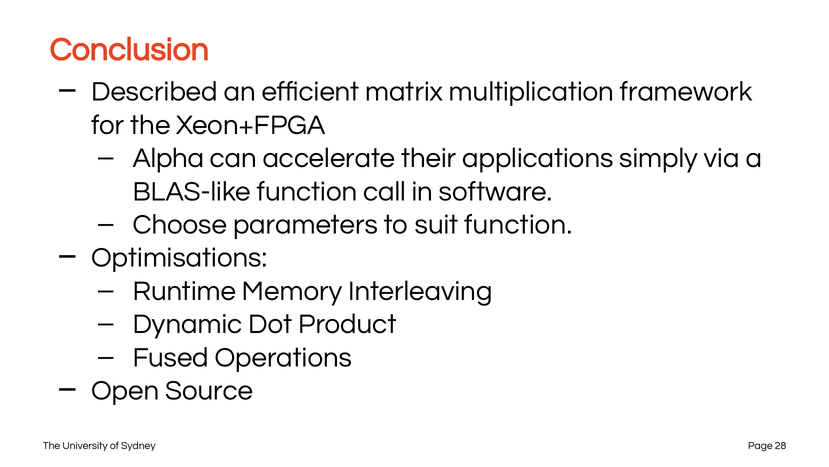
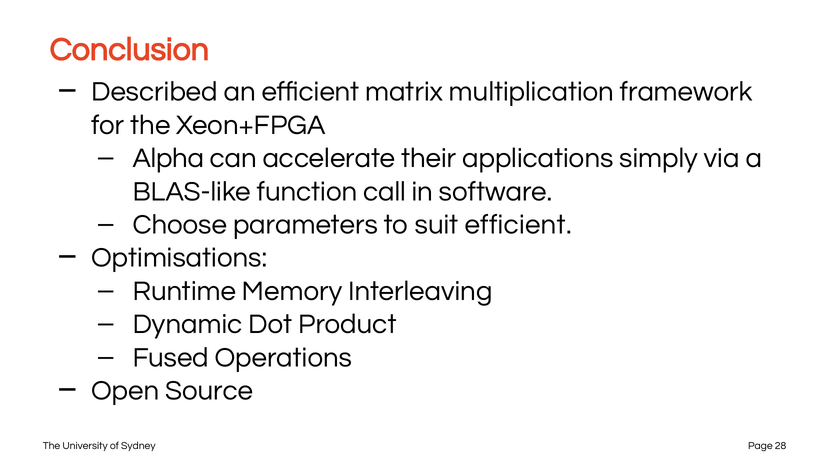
suit function: function -> efficient
